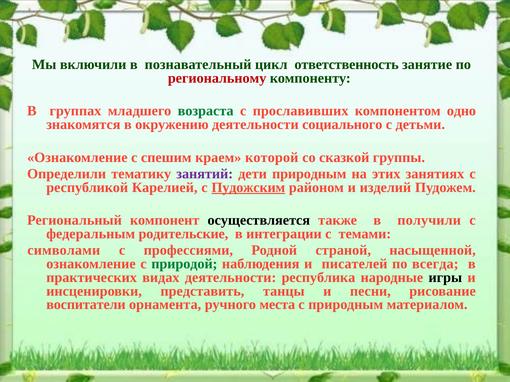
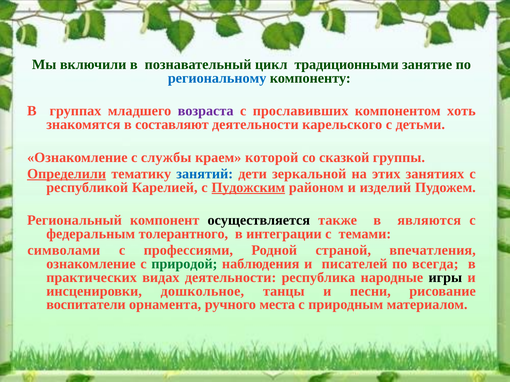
ответственность: ответственность -> традиционными
региональному colour: red -> blue
возраста colour: green -> purple
одно: одно -> хоть
окружению: окружению -> составляют
социального: социального -> карельского
спешим: спешим -> службы
Определили underline: none -> present
занятий colour: purple -> blue
дети природным: природным -> зеркальной
получили: получили -> являются
родительские: родительские -> толерантного
насыщенной: насыщенной -> впечатления
представить: представить -> дошкольное
